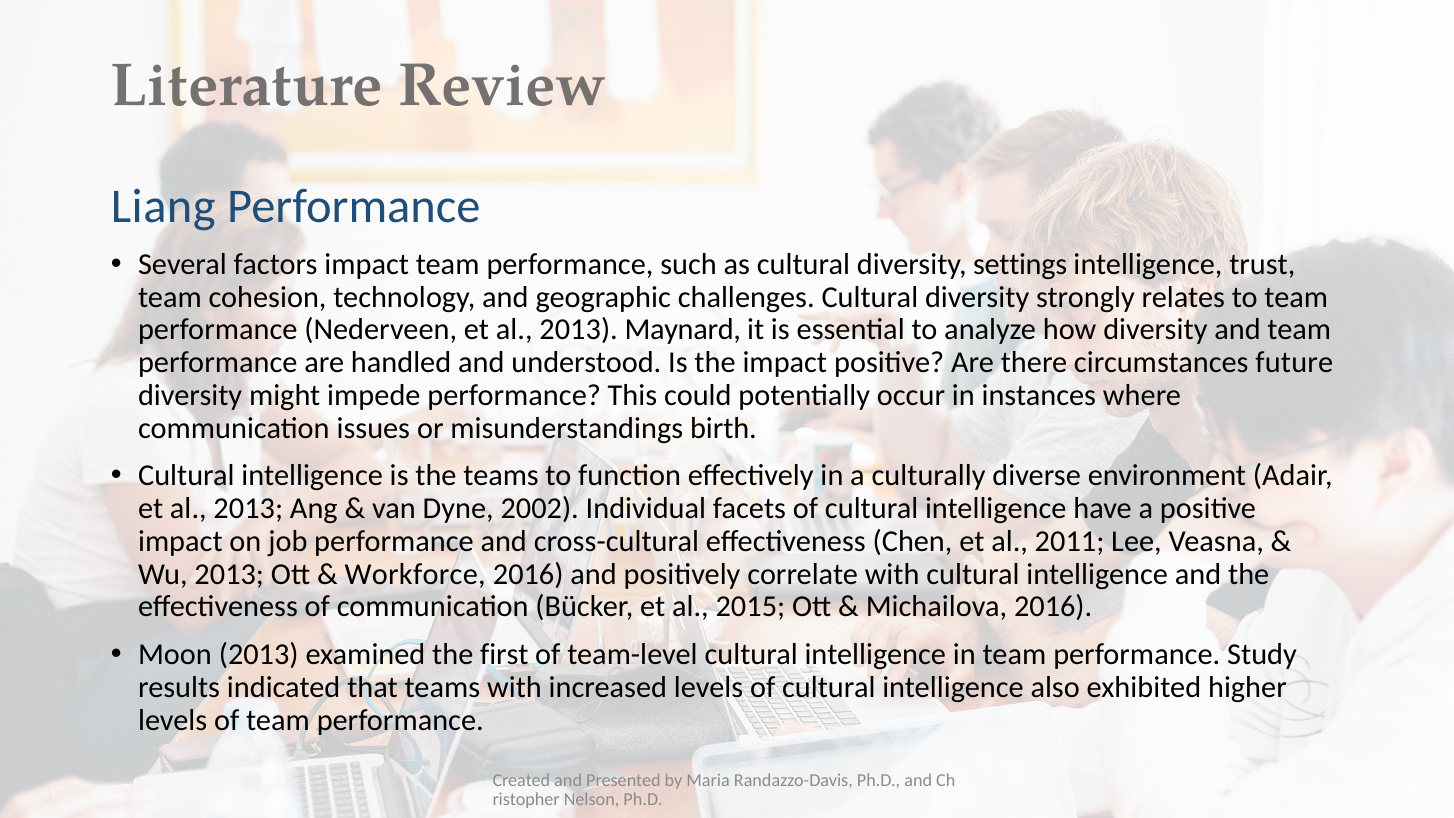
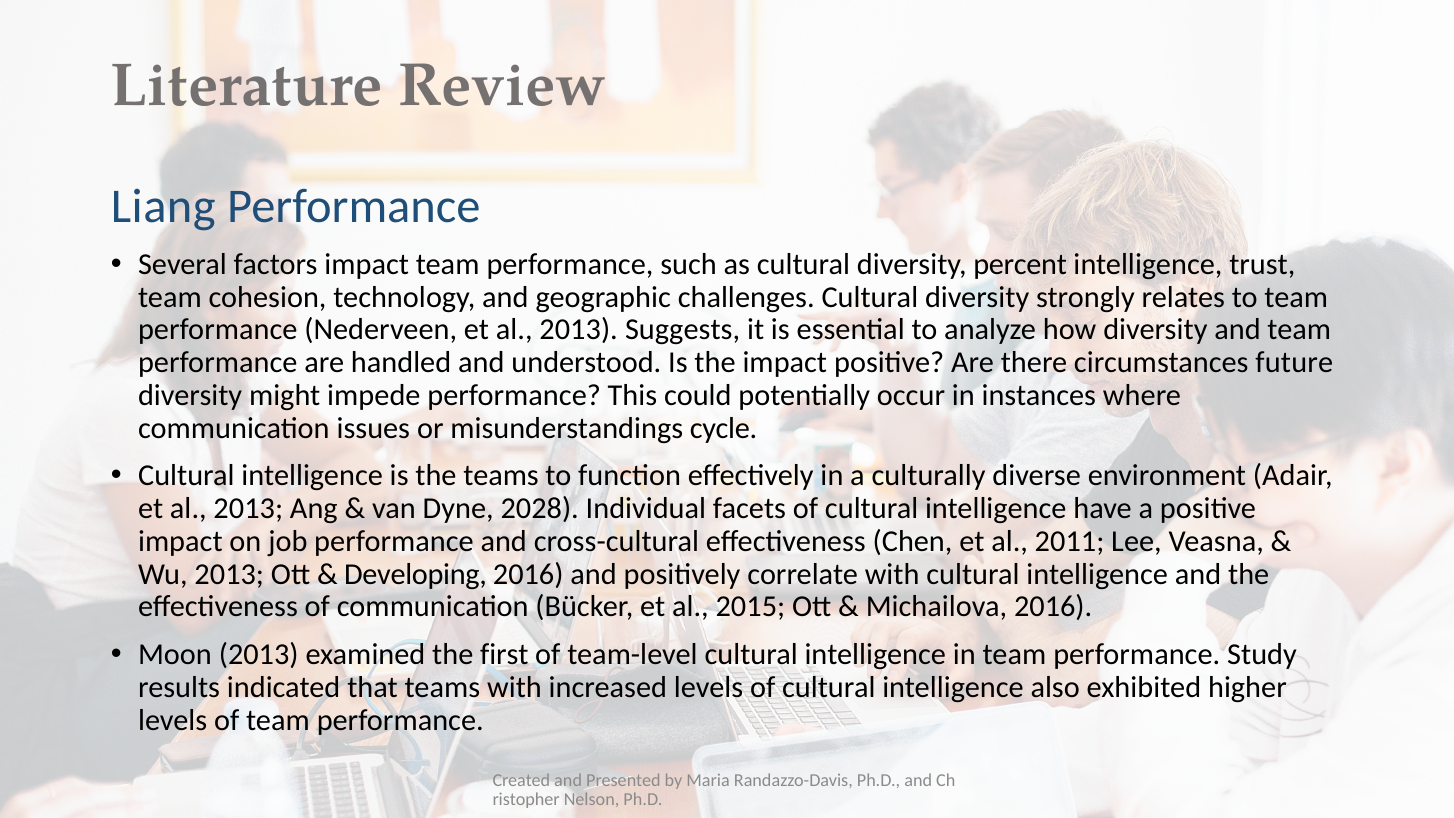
settings: settings -> percent
Maynard: Maynard -> Suggests
birth: birth -> cycle
2002: 2002 -> 2028
Workforce: Workforce -> Developing
